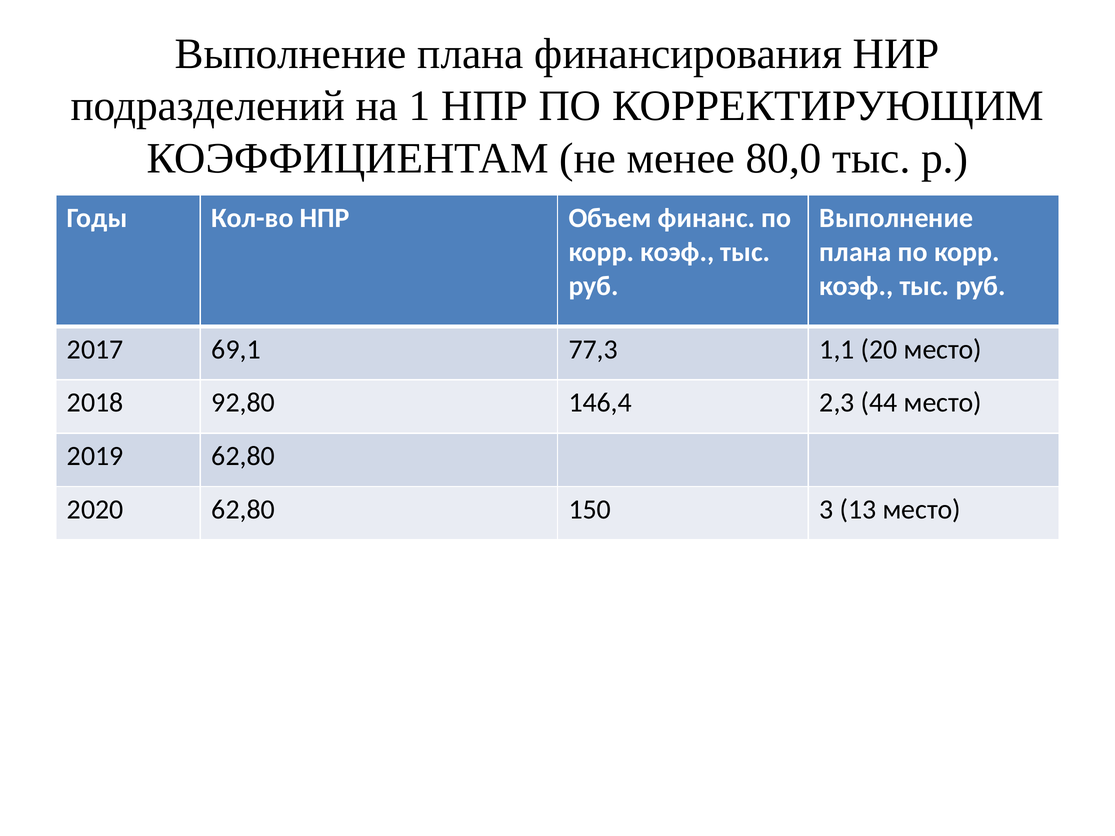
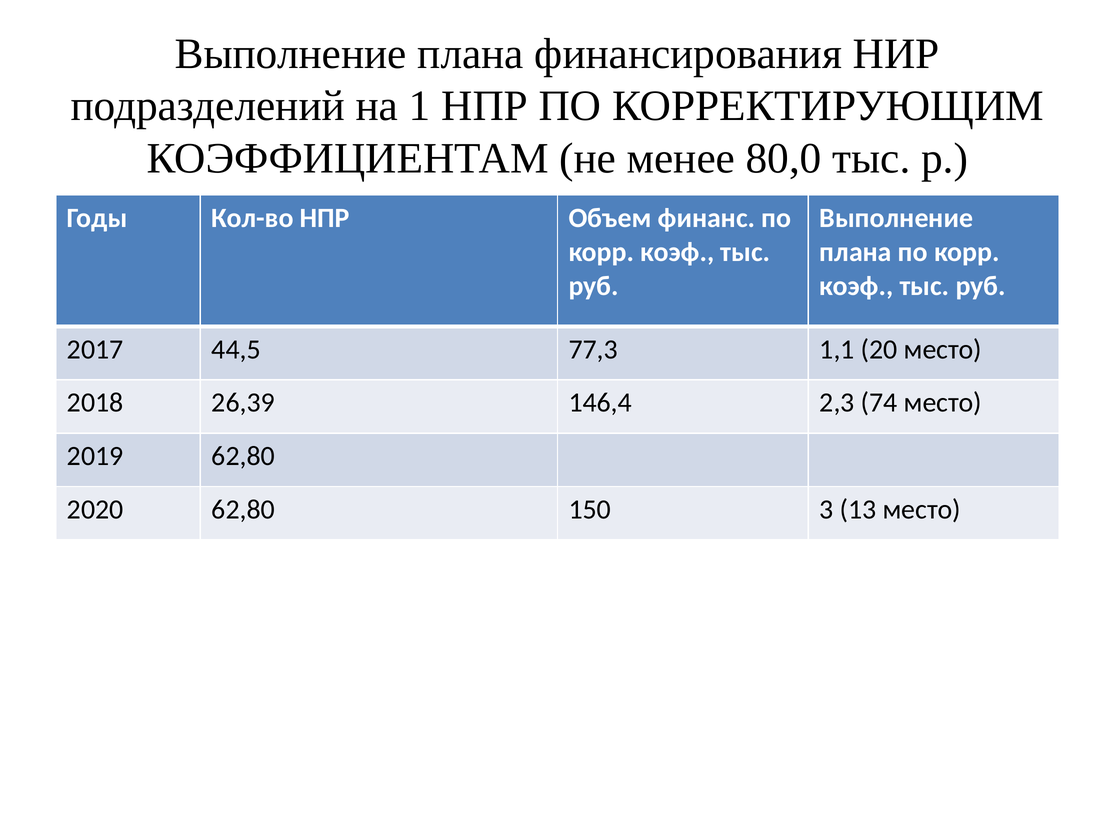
69,1: 69,1 -> 44,5
92,80: 92,80 -> 26,39
44: 44 -> 74
